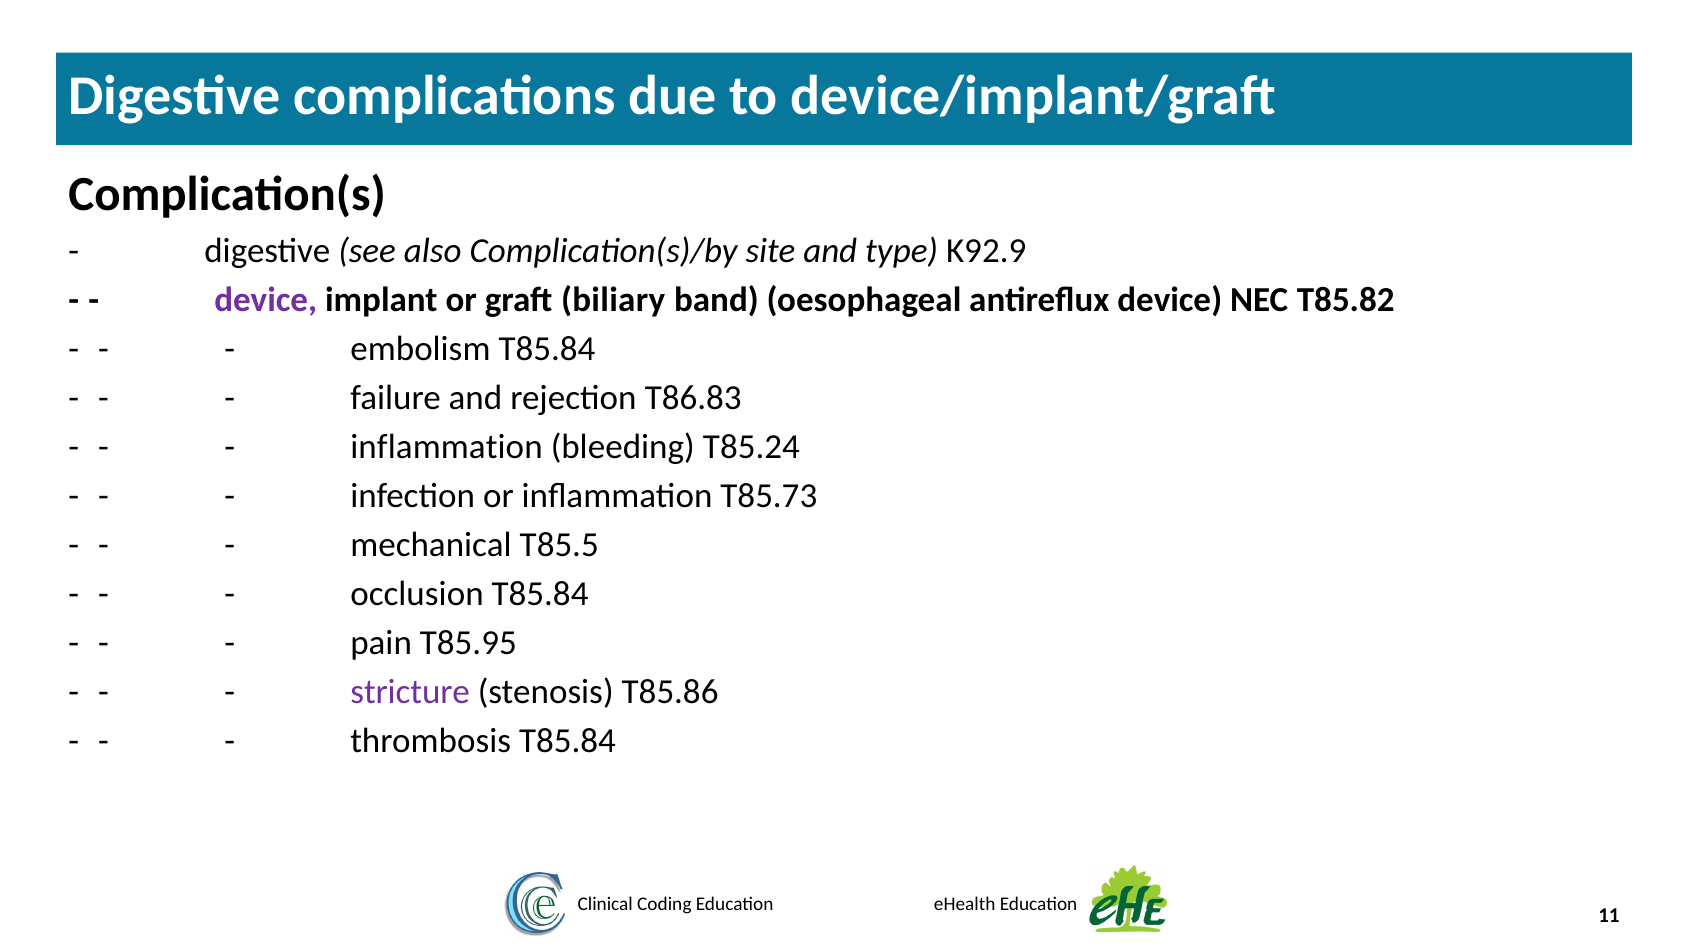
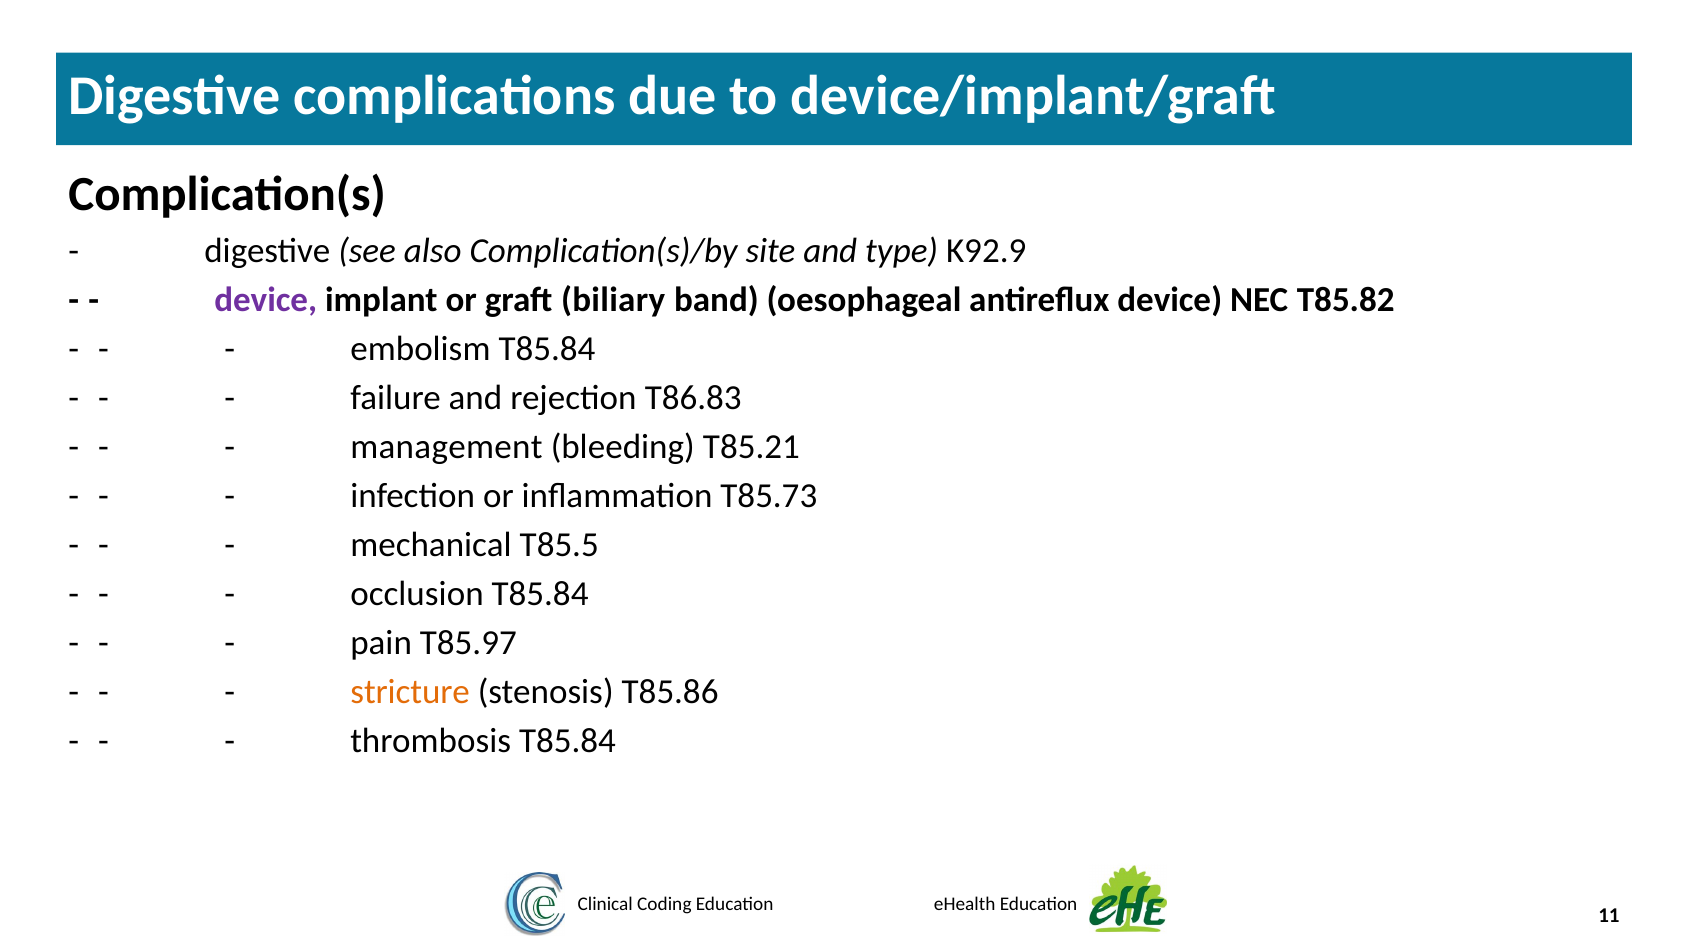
inflammation at (447, 447): inflammation -> management
T85.24: T85.24 -> T85.21
T85.95: T85.95 -> T85.97
stricture colour: purple -> orange
